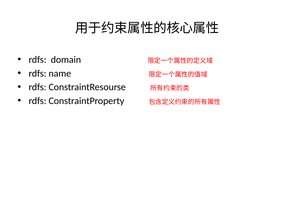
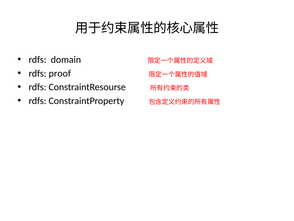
name: name -> proof
